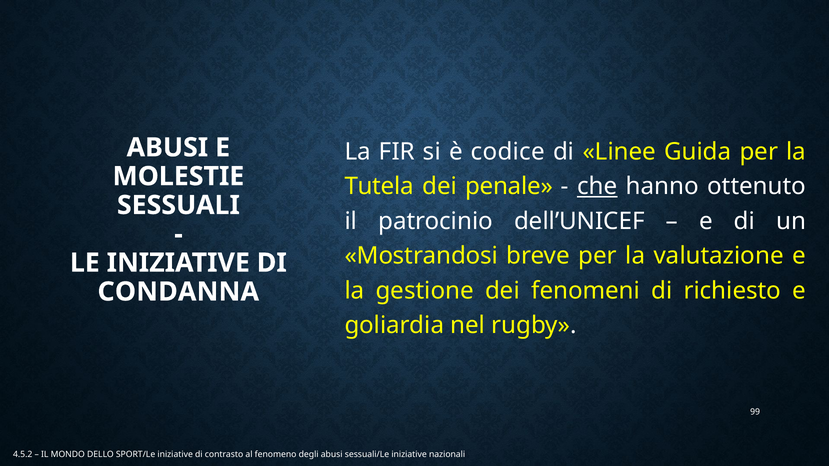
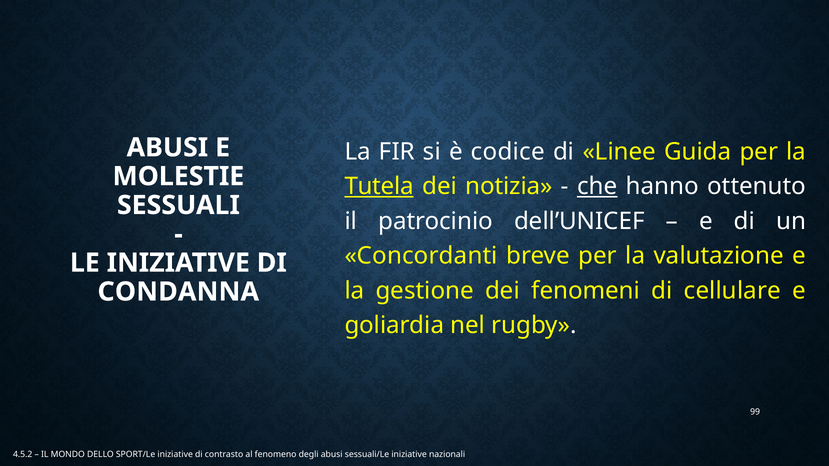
Tutela underline: none -> present
penale: penale -> notizia
Mostrandosi: Mostrandosi -> Concordanti
richiesto: richiesto -> cellulare
